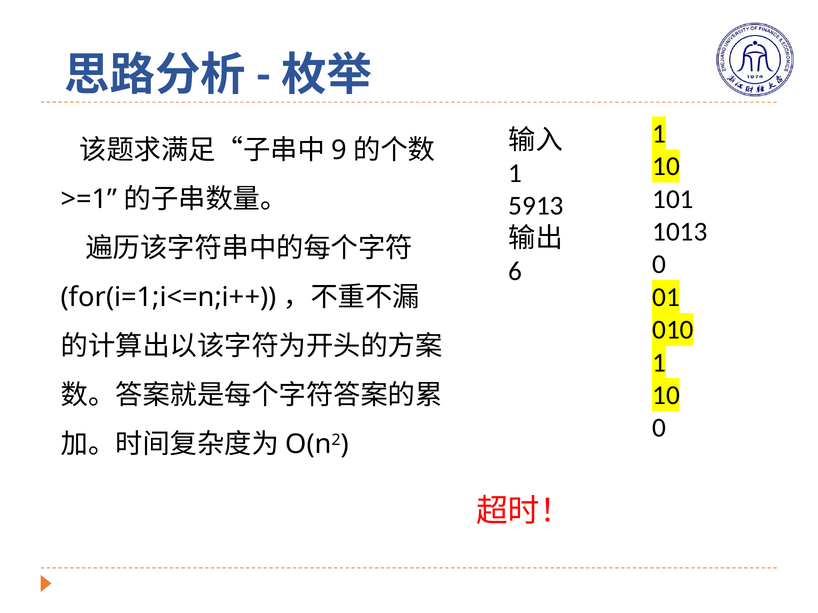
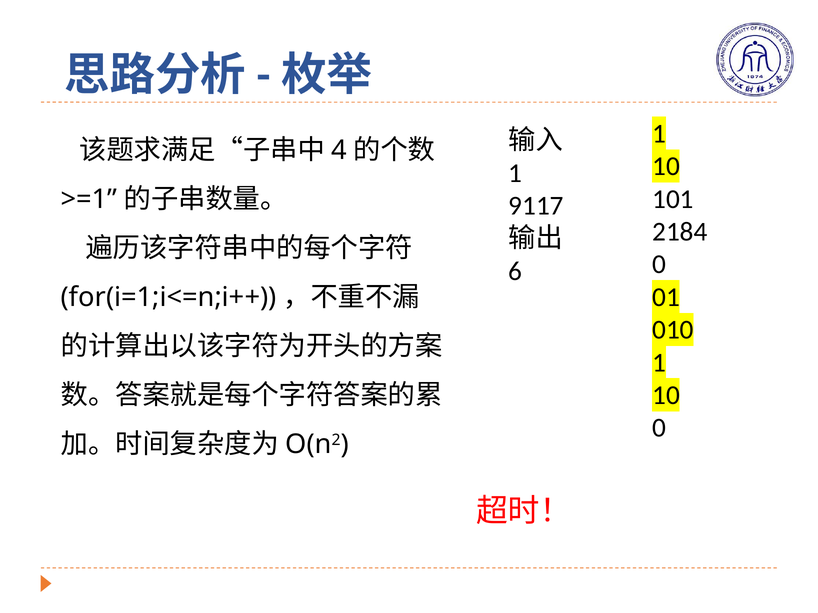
9: 9 -> 4
5913: 5913 -> 9117
1013: 1013 -> 2184
